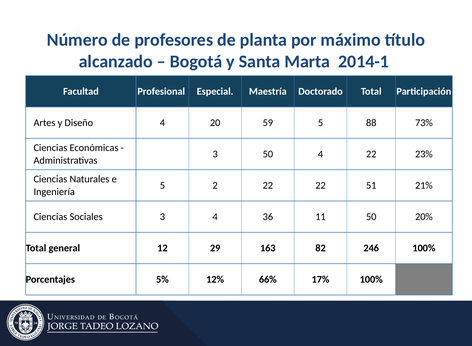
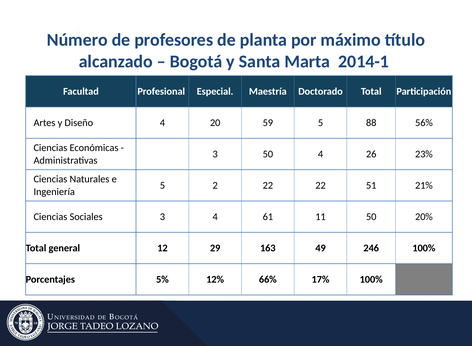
73%: 73% -> 56%
4 22: 22 -> 26
36: 36 -> 61
82: 82 -> 49
